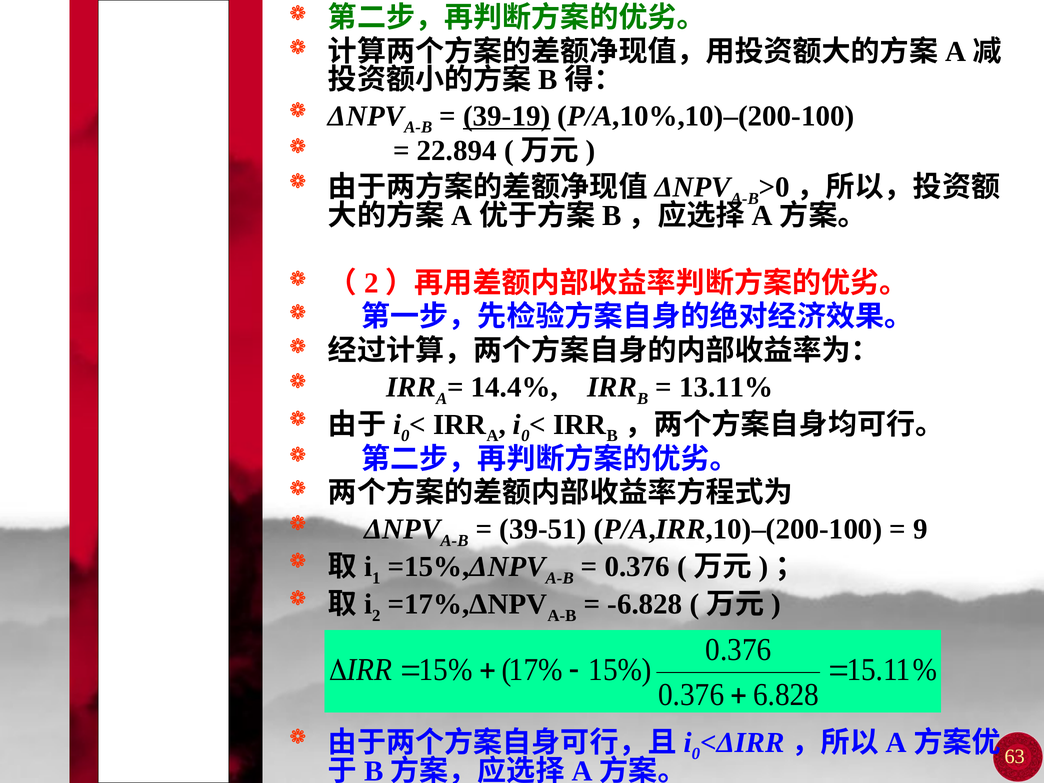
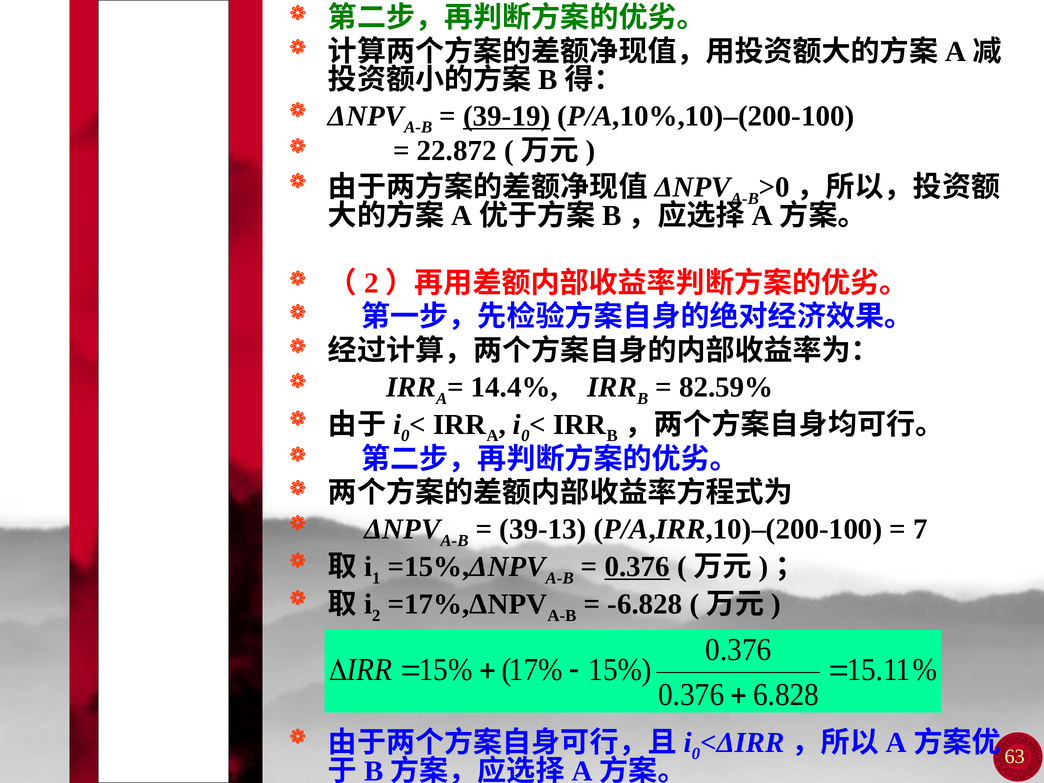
22.894: 22.894 -> 22.872
13.11%: 13.11% -> 82.59%
39-51: 39-51 -> 39-13
9: 9 -> 7
0.376 underline: none -> present
